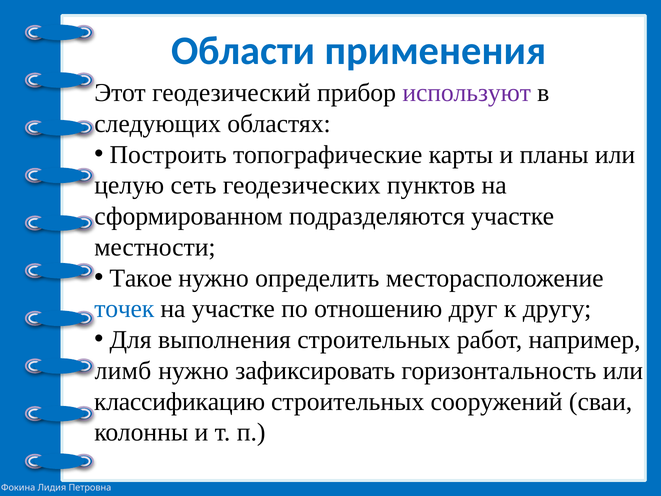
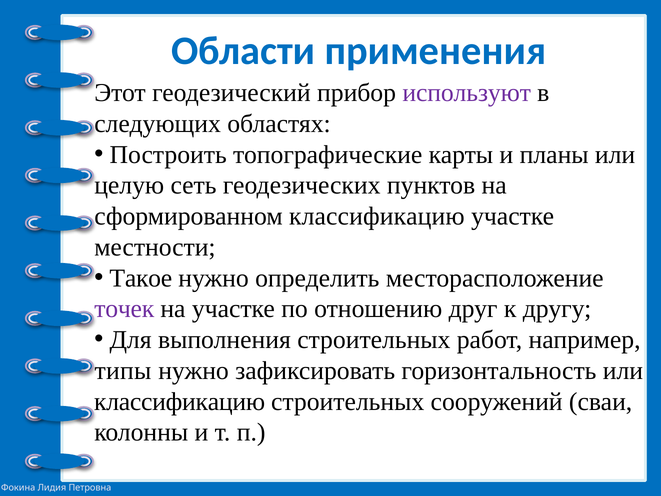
сформированном подразделяются: подразделяются -> классификацию
точек colour: blue -> purple
лимб: лимб -> типы
